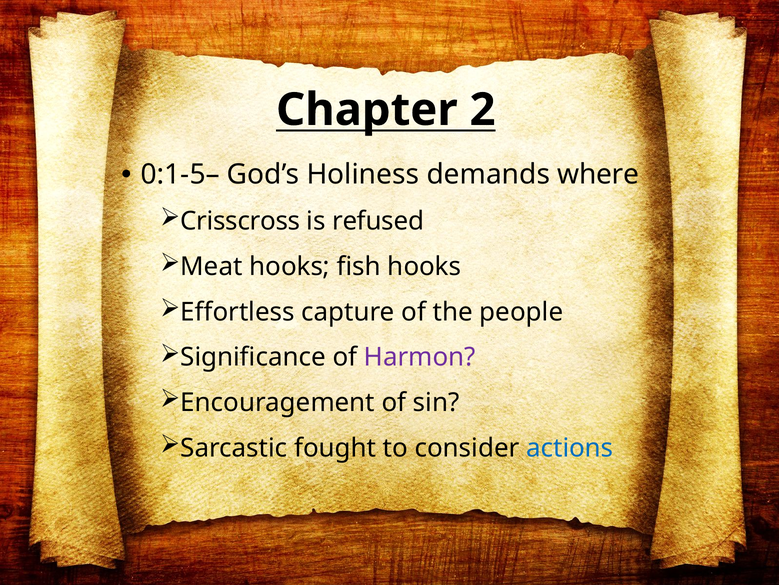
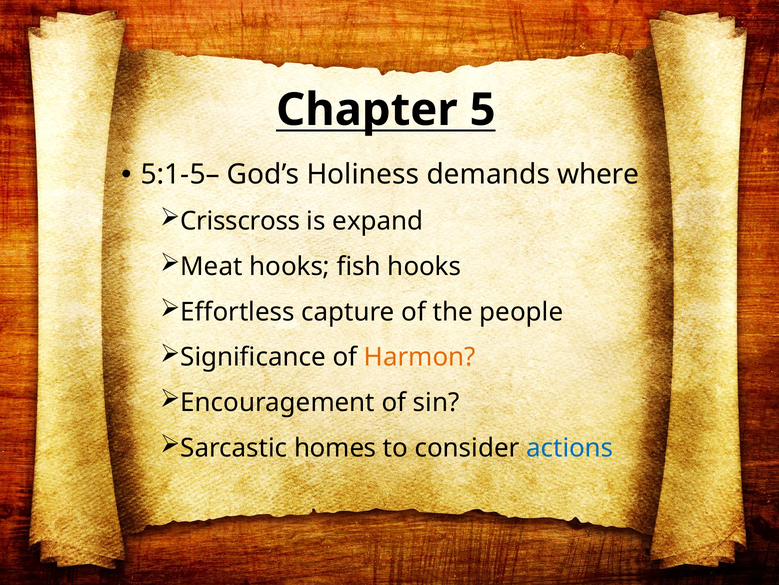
2: 2 -> 5
0:1-5–: 0:1-5– -> 5:1-5–
refused: refused -> expand
Harmon colour: purple -> orange
fought: fought -> homes
